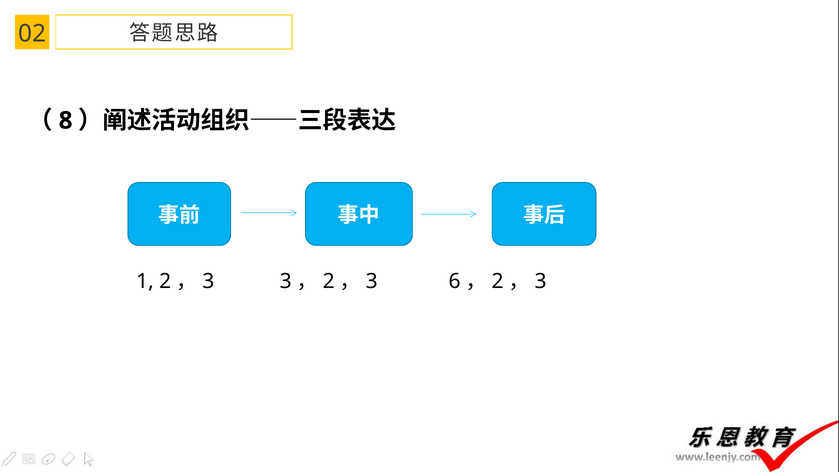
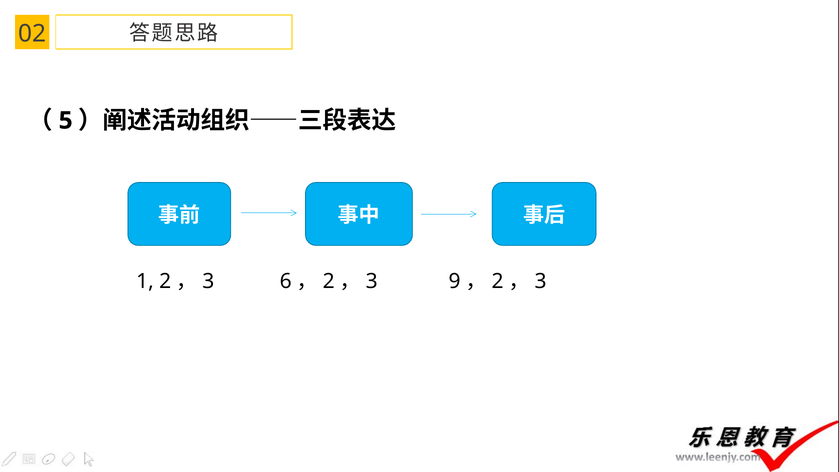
8: 8 -> 5
3 at (286, 281): 3 -> 6
6: 6 -> 9
